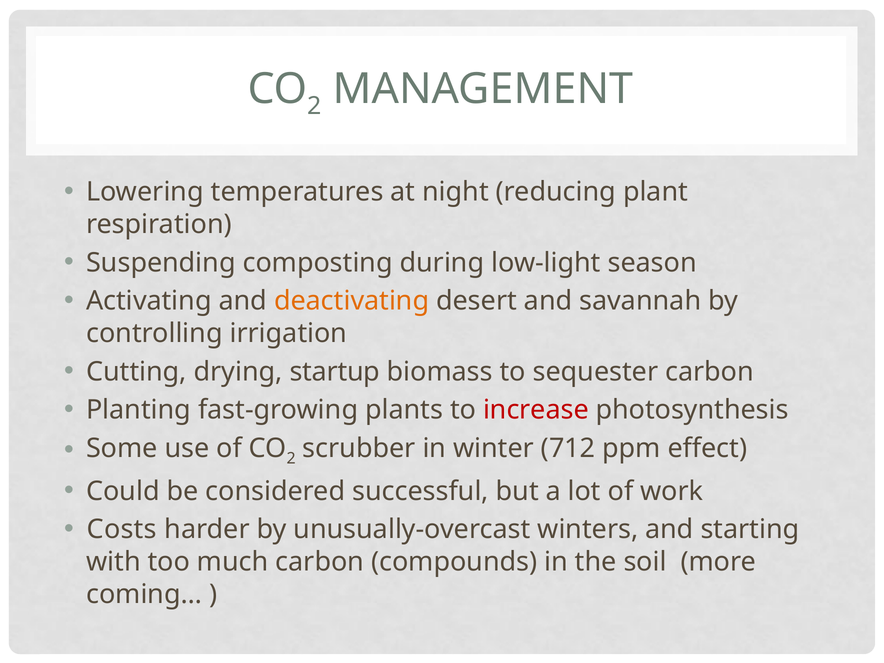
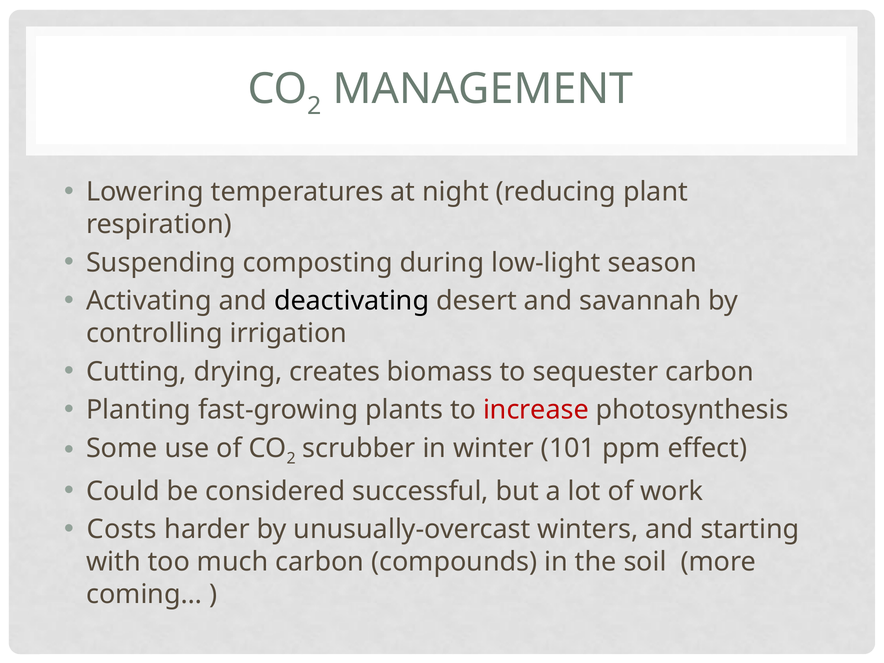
deactivating colour: orange -> black
startup: startup -> creates
712: 712 -> 101
